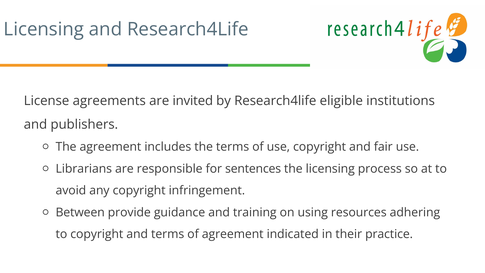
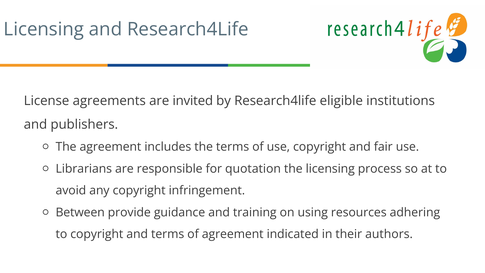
sentences: sentences -> quotation
practice: practice -> authors
